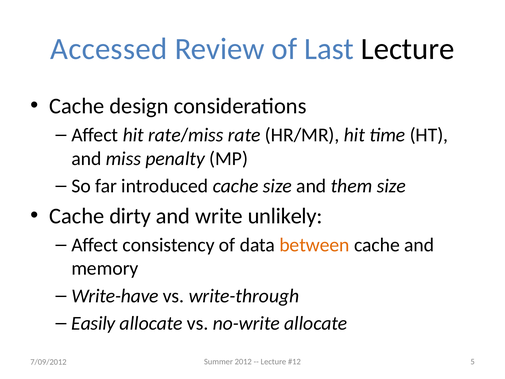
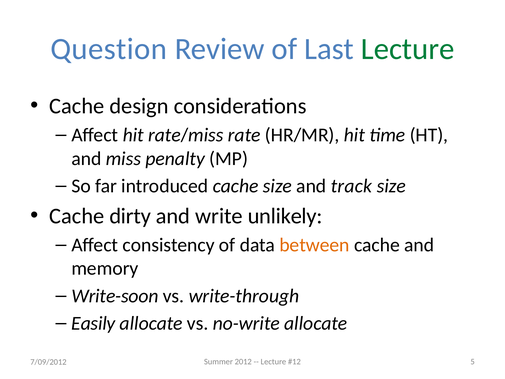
Accessed: Accessed -> Question
Lecture at (408, 49) colour: black -> green
them: them -> track
Write-have: Write-have -> Write-soon
